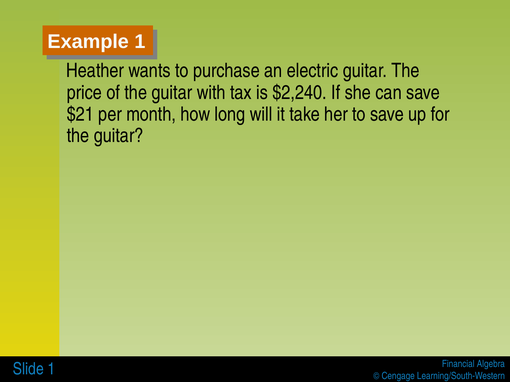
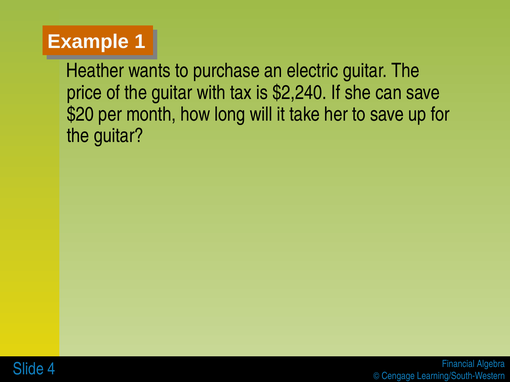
$21: $21 -> $20
Slide 1: 1 -> 4
